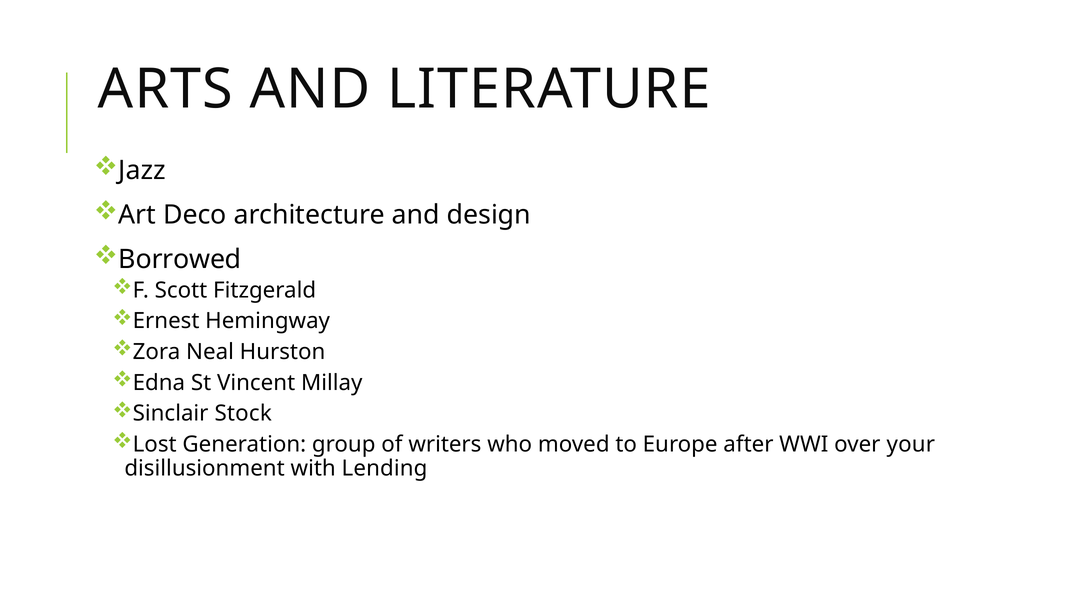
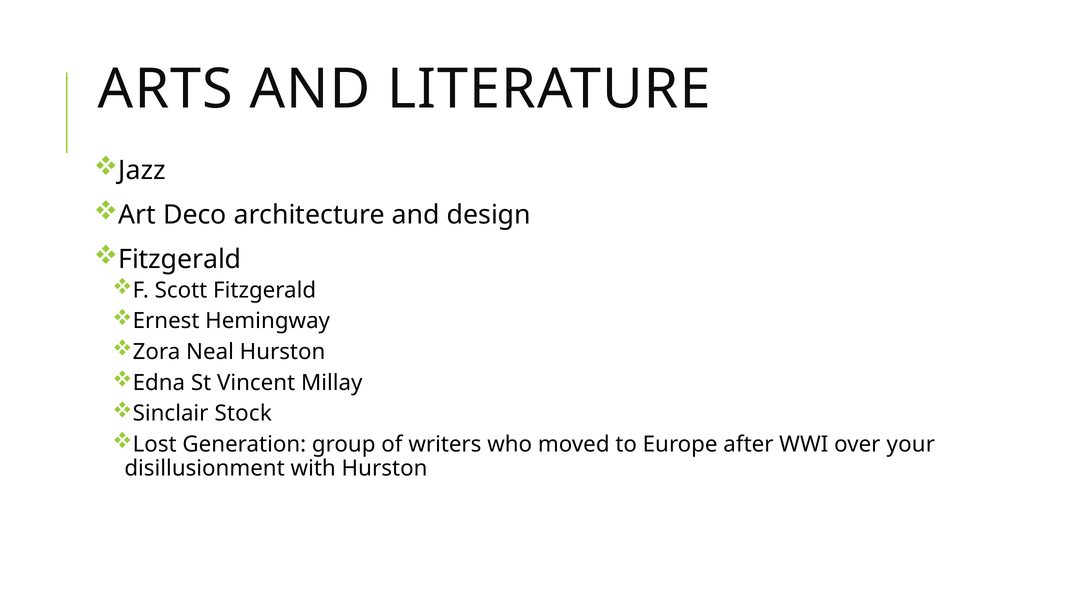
Borrowed at (180, 259): Borrowed -> Fitzgerald
with Lending: Lending -> Hurston
